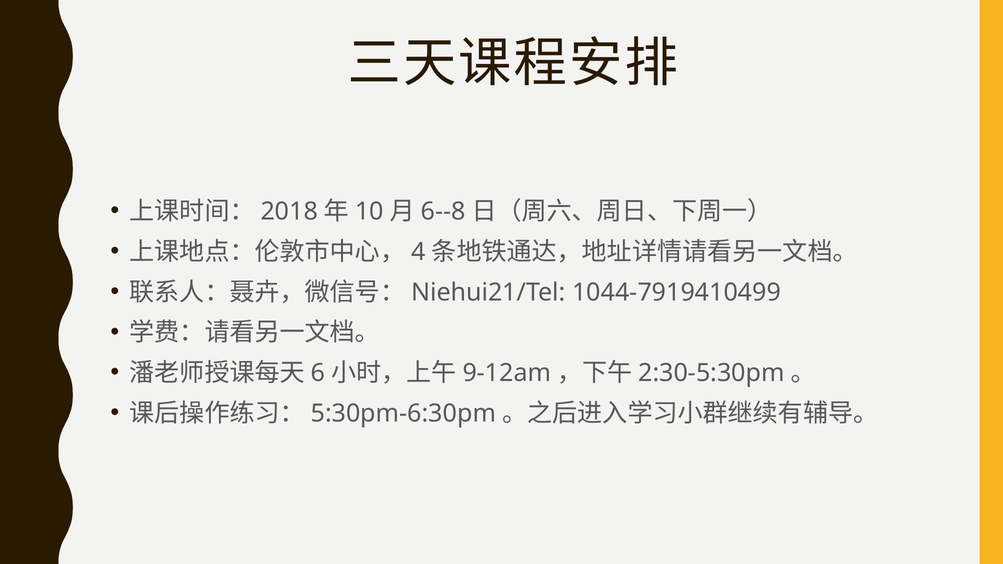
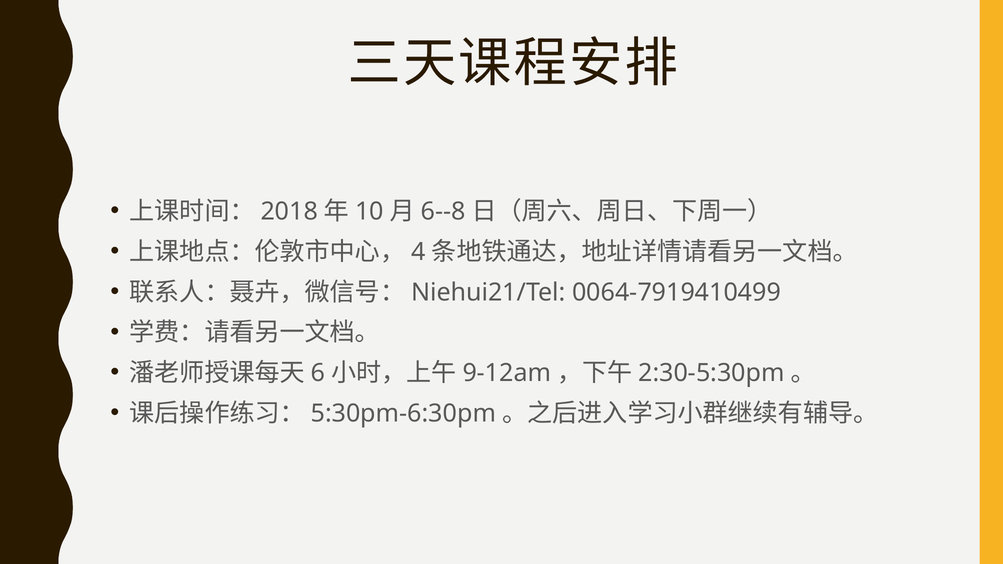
1044-7919410499: 1044-7919410499 -> 0064-7919410499
